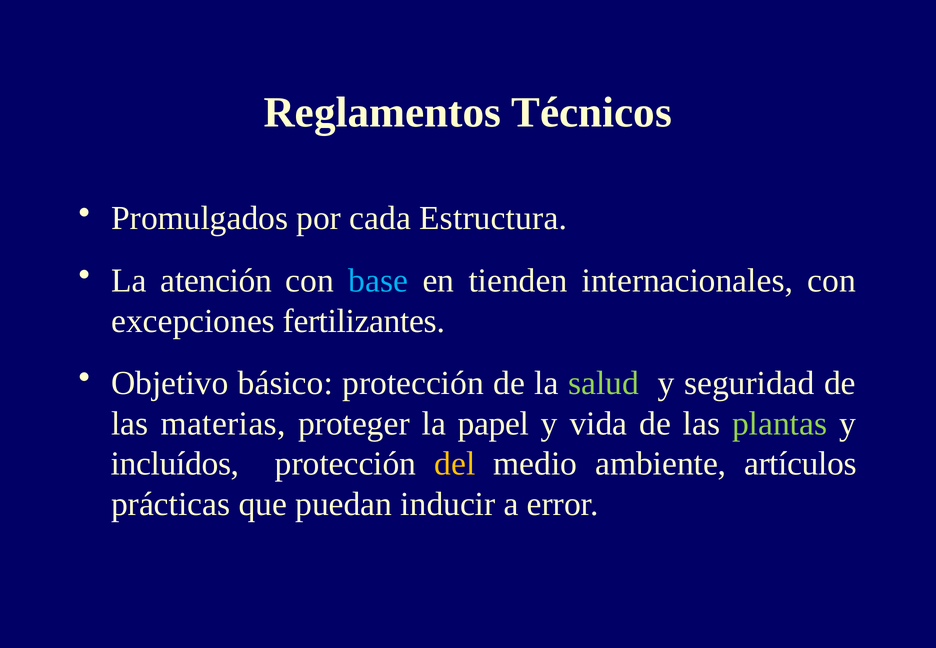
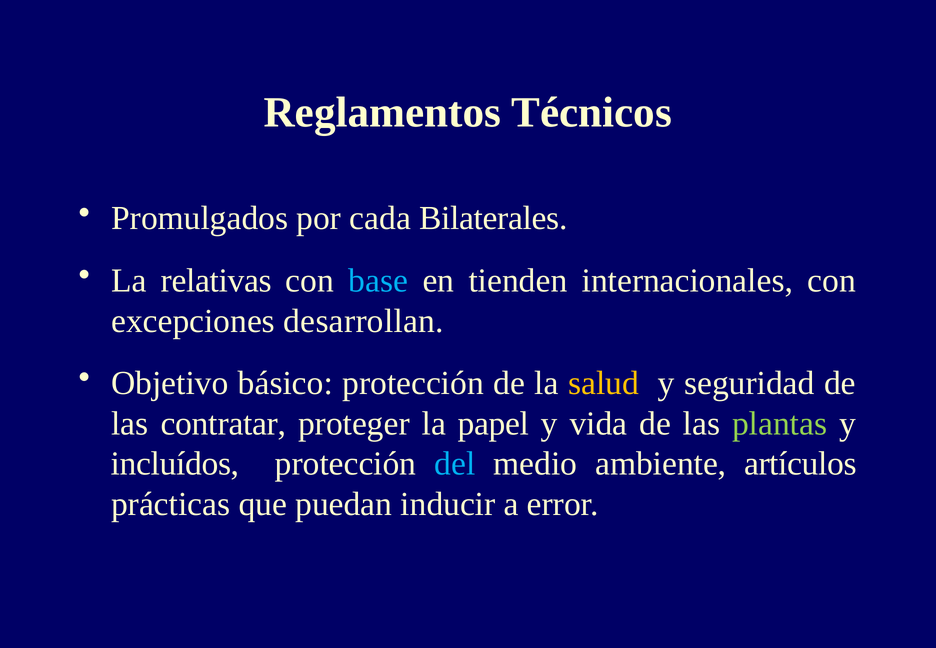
Estructura: Estructura -> Bilaterales
atención: atención -> relativas
fertilizantes: fertilizantes -> desarrollan
salud colour: light green -> yellow
materias: materias -> contratar
del colour: yellow -> light blue
